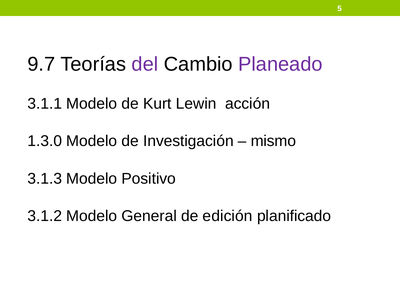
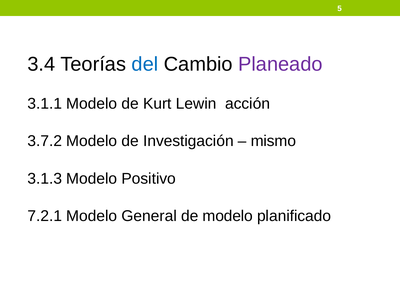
9.7: 9.7 -> 3.4
del colour: purple -> blue
1.3.0: 1.3.0 -> 3.7.2
3.1.2: 3.1.2 -> 7.2.1
de edición: edición -> modelo
